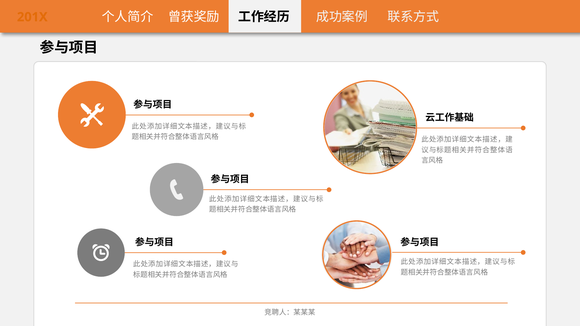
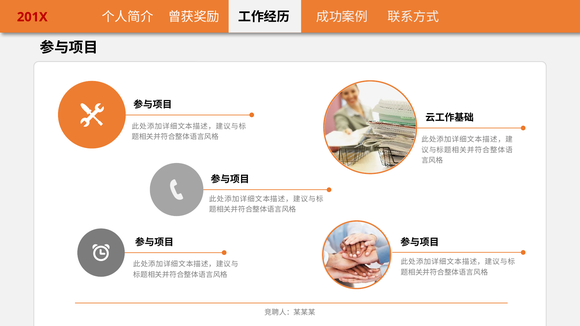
201X colour: orange -> red
